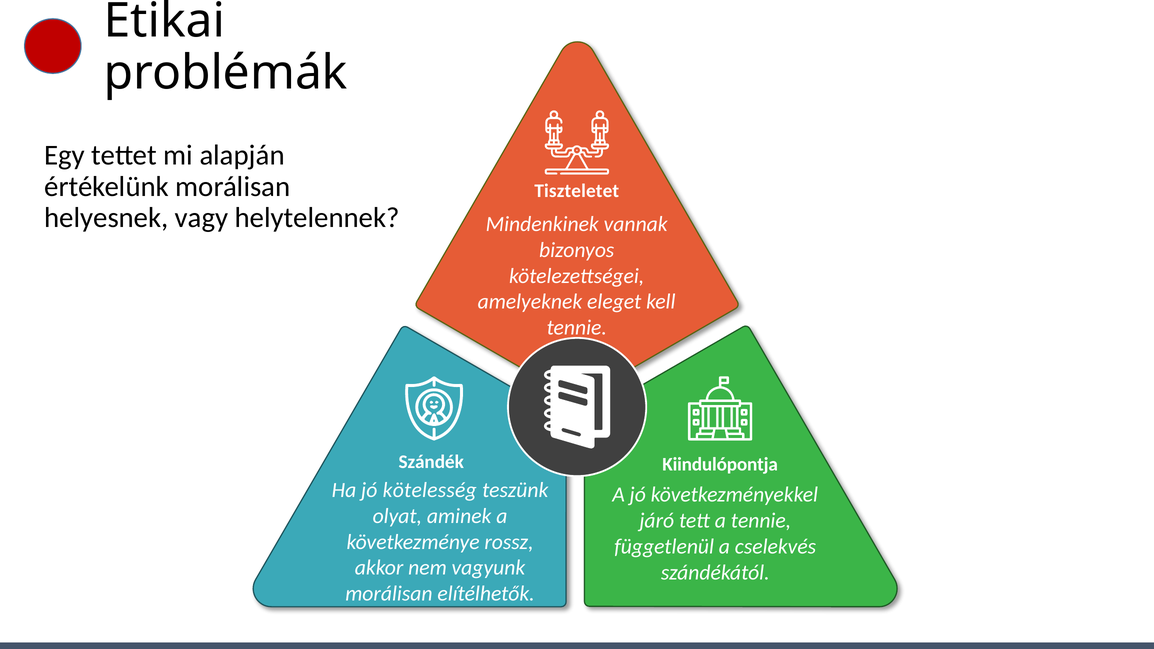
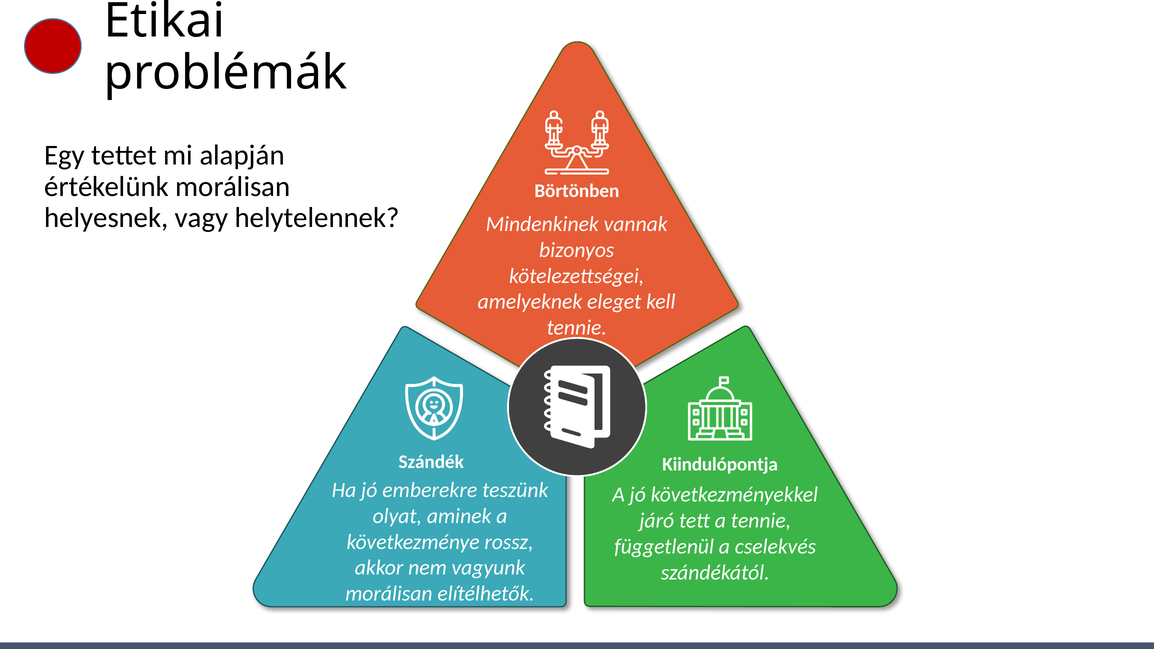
Tiszteletet: Tiszteletet -> Börtönben
kötelesség: kötelesség -> emberekre
